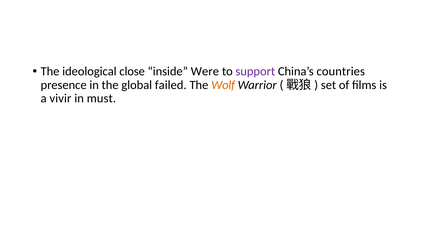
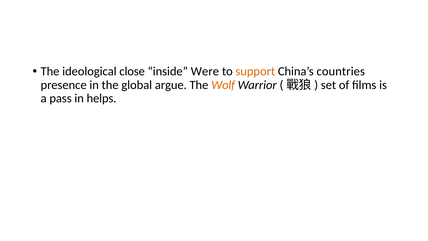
support colour: purple -> orange
failed: failed -> argue
vivir: vivir -> pass
must: must -> helps
